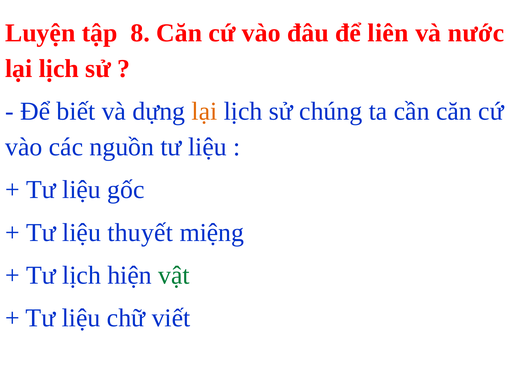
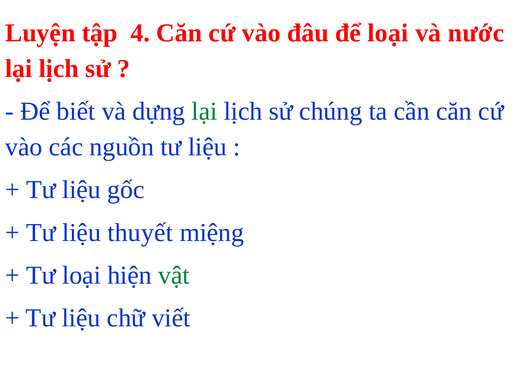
8: 8 -> 4
để liên: liên -> loại
lại at (204, 111) colour: orange -> green
Tư lịch: lịch -> loại
